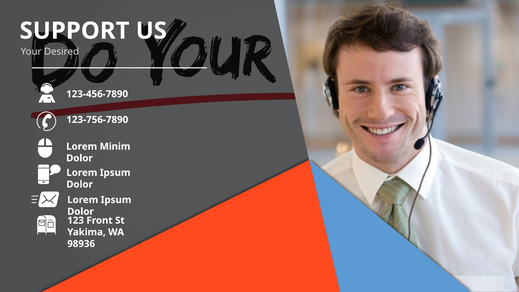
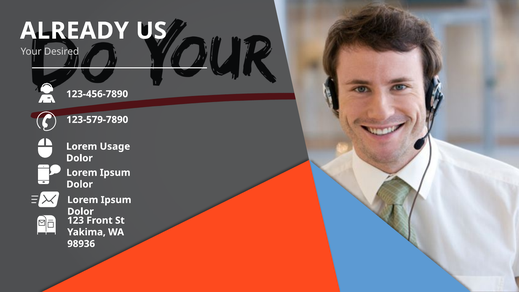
SUPPORT: SUPPORT -> ALREADY
123-756-7890: 123-756-7890 -> 123-579-7890
Minim: Minim -> Usage
